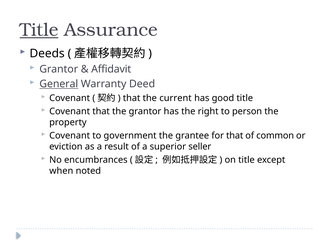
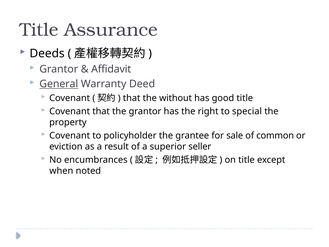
Title at (39, 30) underline: present -> none
current: current -> without
person: person -> special
government: government -> policyholder
for that: that -> sale
